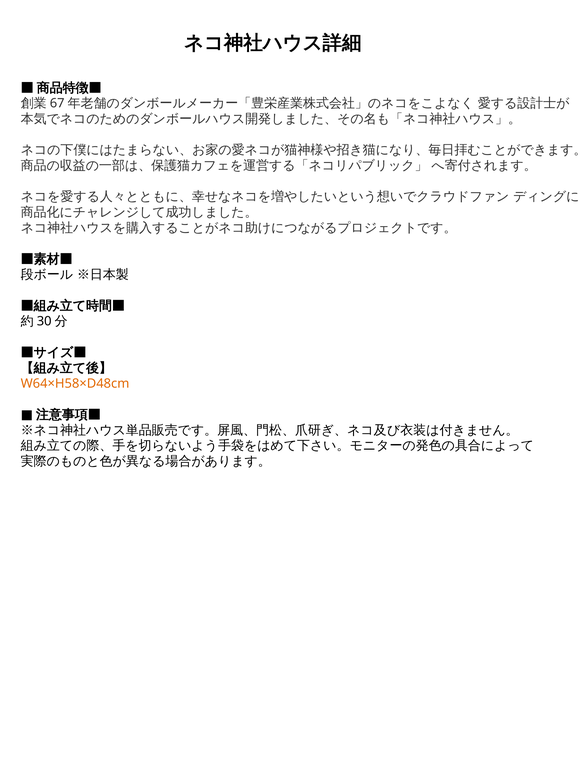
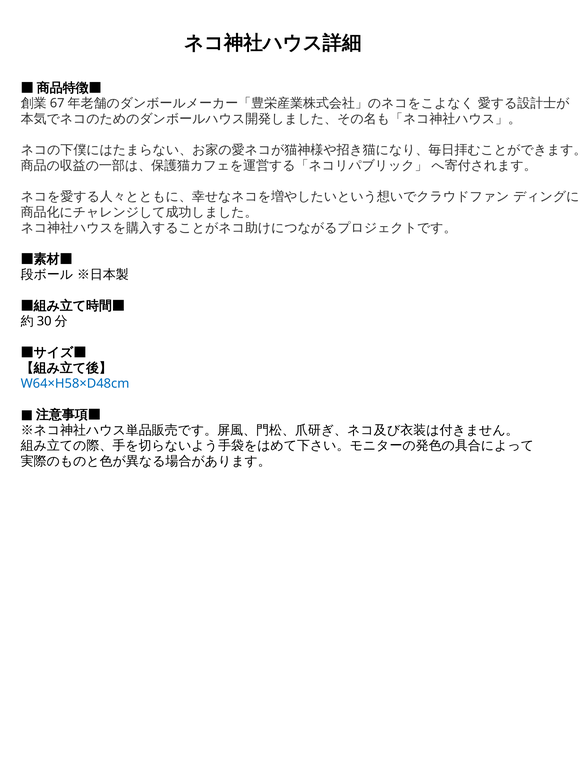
W64×H58×D48cm colour: orange -> blue
